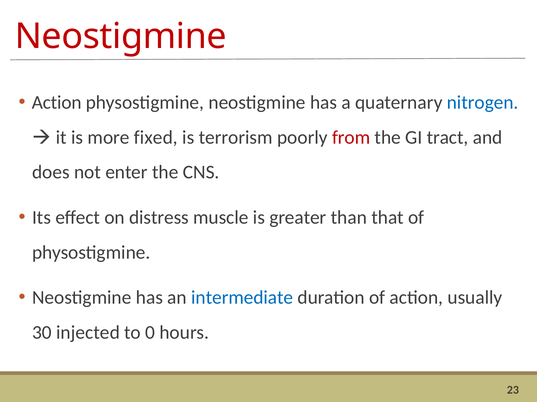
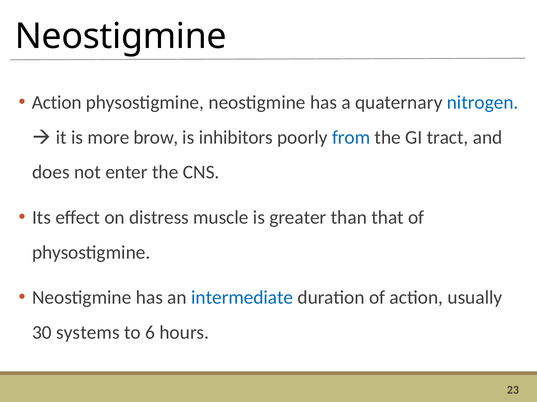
Neostigmine at (121, 37) colour: red -> black
fixed: fixed -> brow
terrorism: terrorism -> inhibitors
from colour: red -> blue
injected: injected -> systems
0: 0 -> 6
